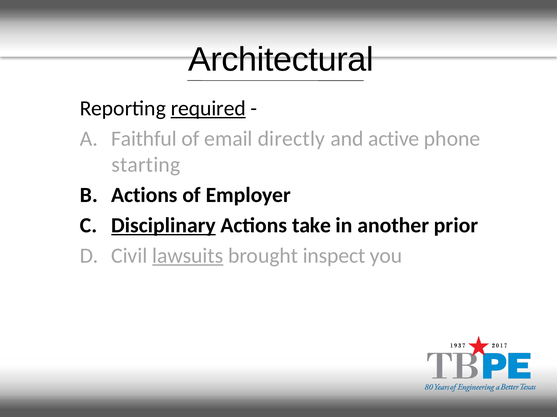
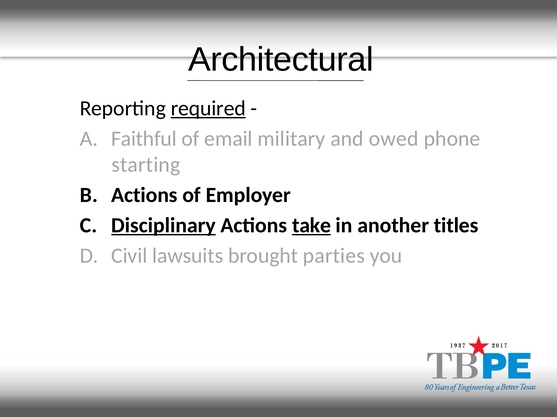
directly: directly -> military
active: active -> owed
take underline: none -> present
prior: prior -> titles
lawsuits underline: present -> none
inspect: inspect -> parties
